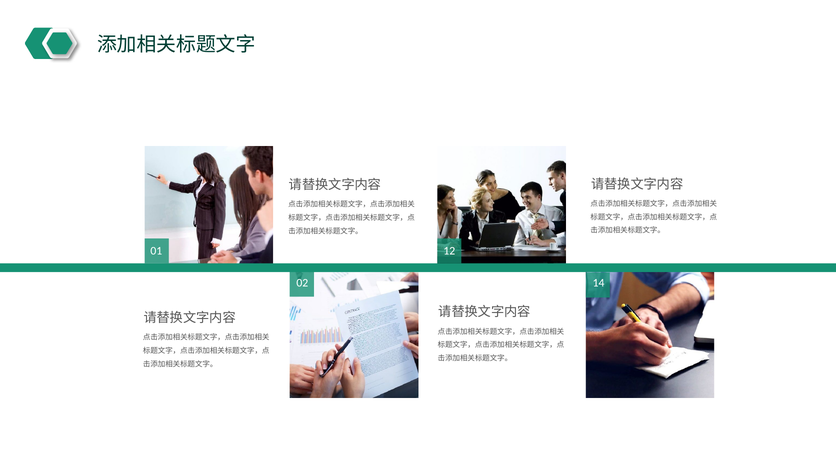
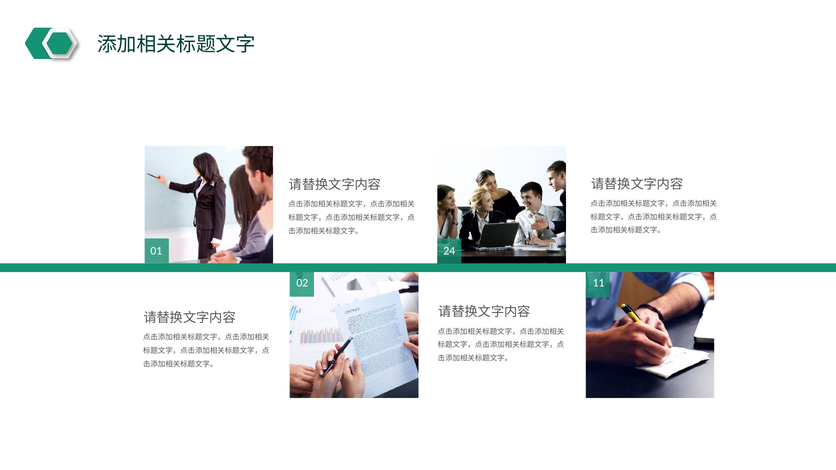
12: 12 -> 24
14: 14 -> 11
